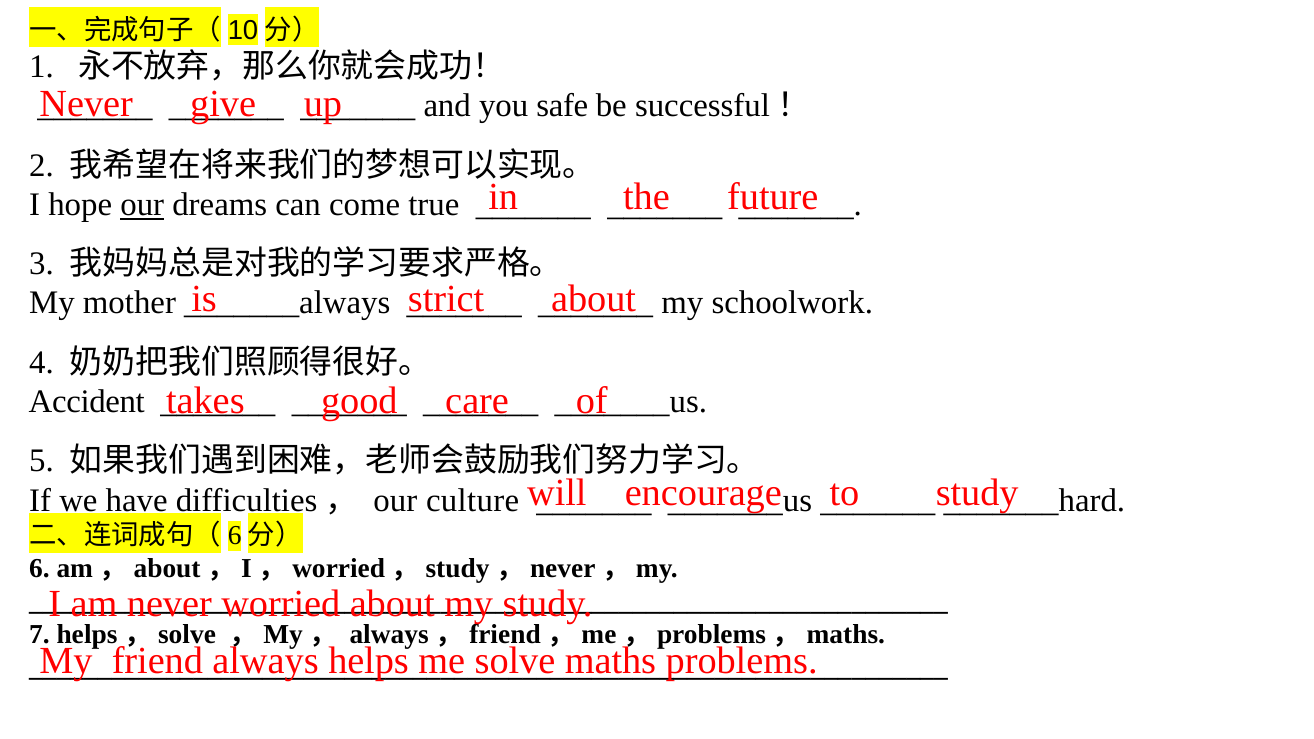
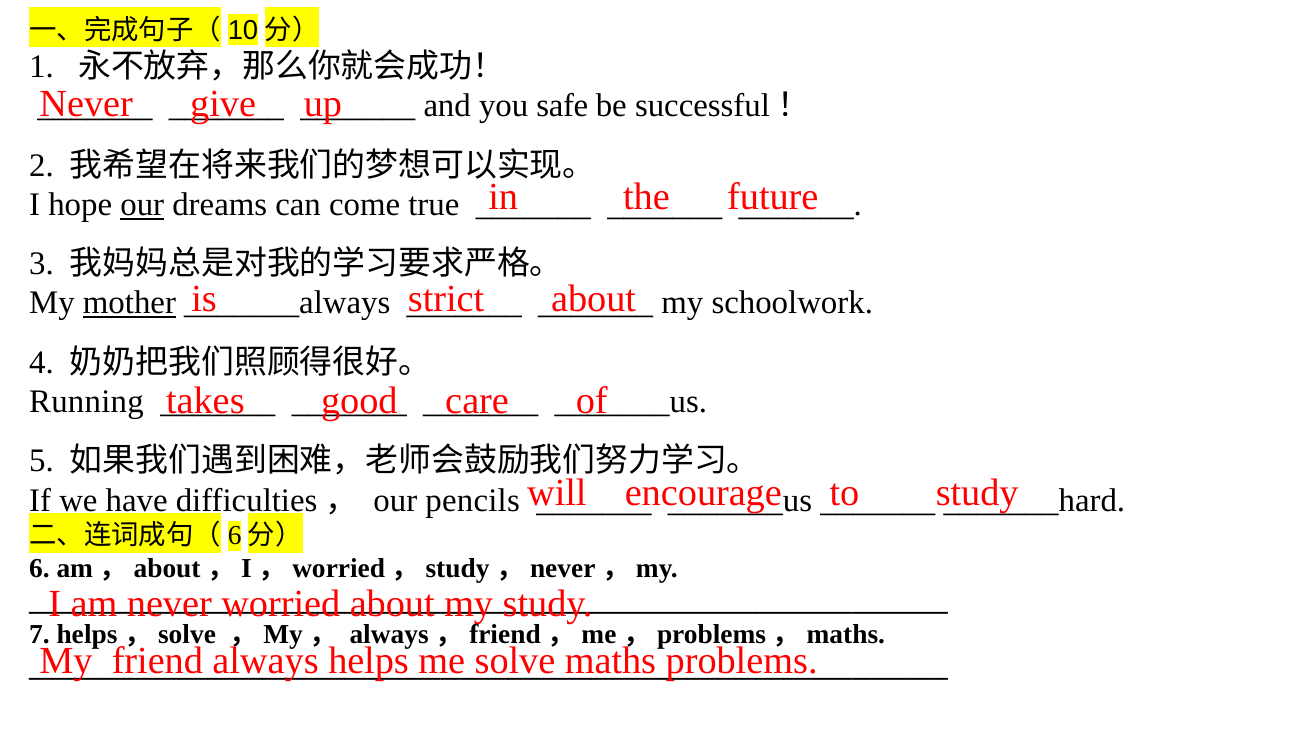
mother underline: none -> present
Accident: Accident -> Running
culture: culture -> pencils
